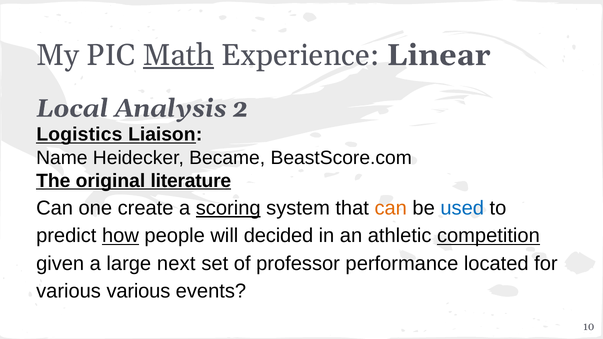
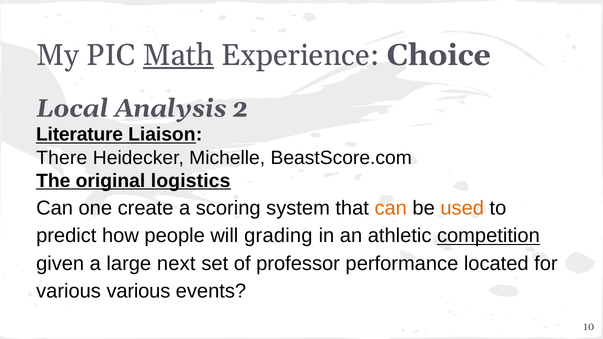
Linear: Linear -> Choice
Logistics: Logistics -> Literature
Name: Name -> There
Became: Became -> Michelle
literature: literature -> logistics
scoring underline: present -> none
used colour: blue -> orange
how underline: present -> none
decided: decided -> grading
